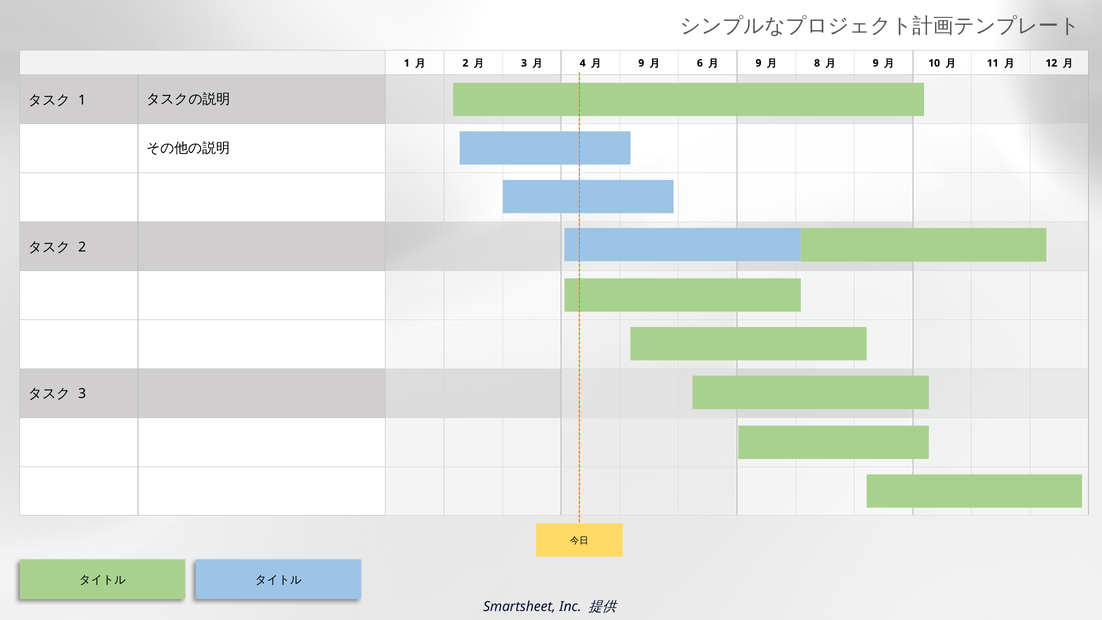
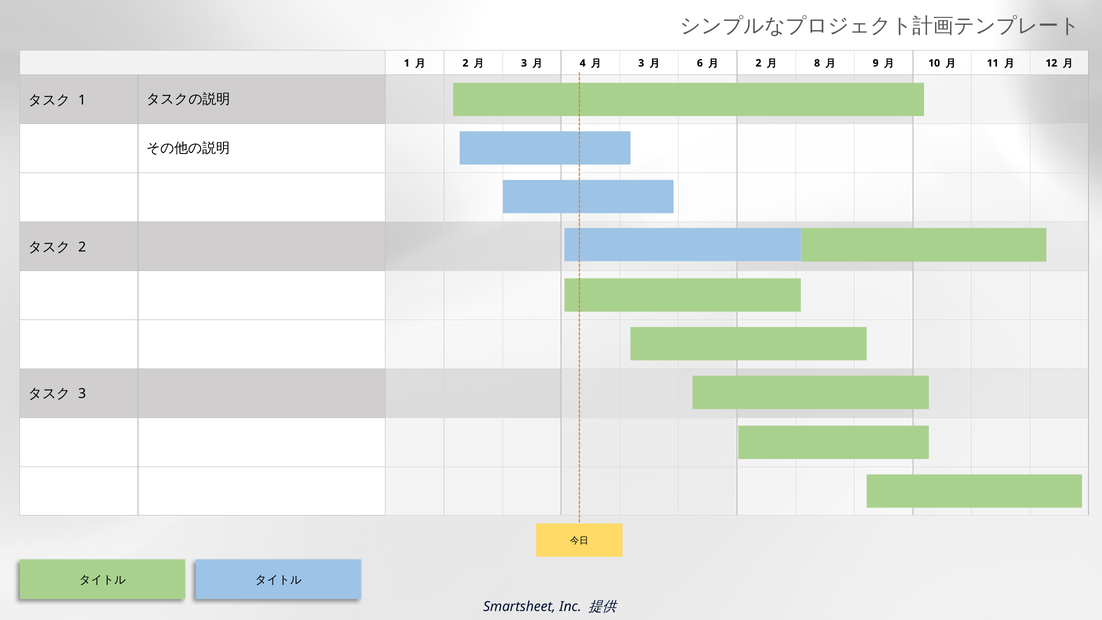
9 at (641, 63): 9 -> 3
9 at (758, 63): 9 -> 2
